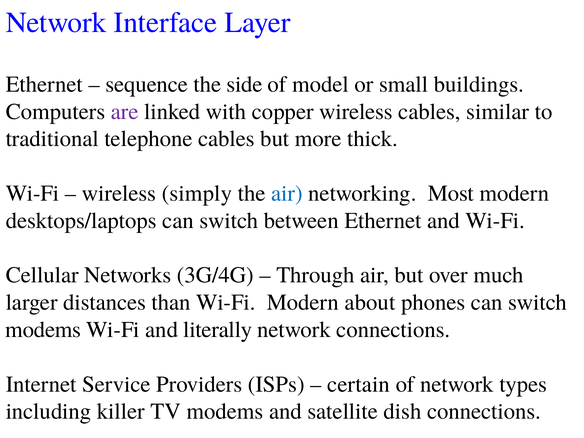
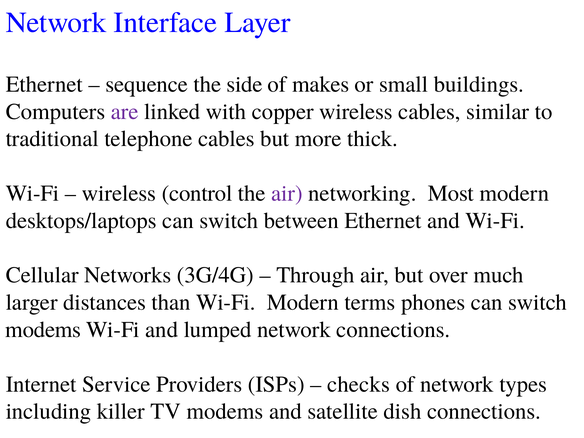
model: model -> makes
simply: simply -> control
air at (287, 193) colour: blue -> purple
about: about -> terms
literally: literally -> lumped
certain: certain -> checks
